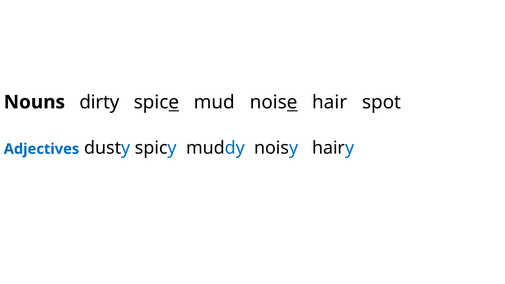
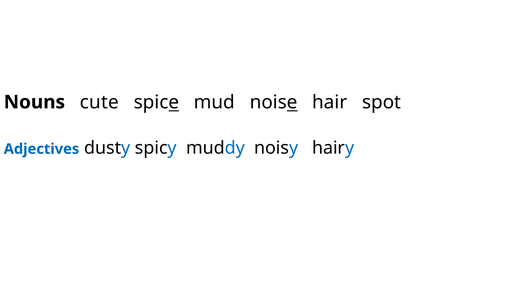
dirty: dirty -> cute
